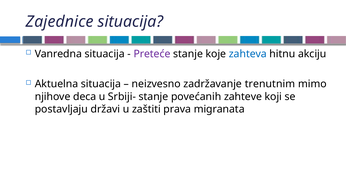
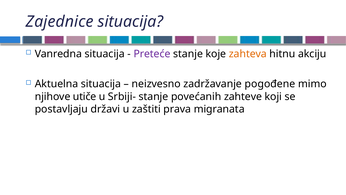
zahteva colour: blue -> orange
trenutnim: trenutnim -> pogođene
deca: deca -> utiče
